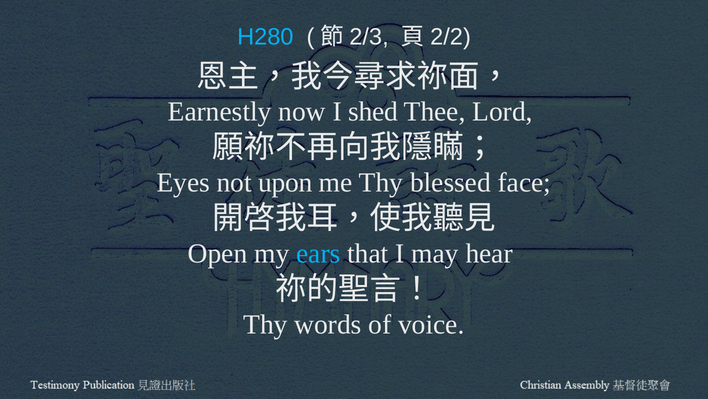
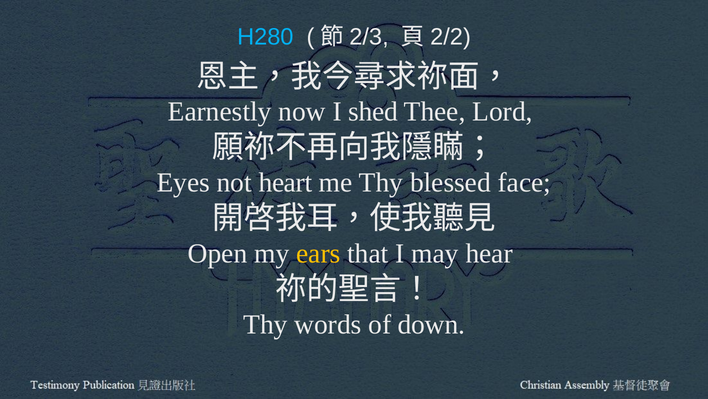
upon: upon -> heart
ears colour: light blue -> yellow
voice: voice -> down
